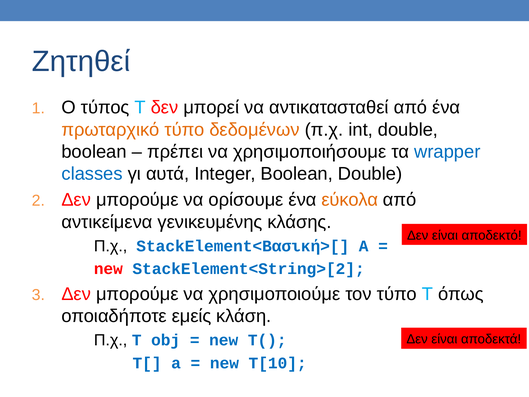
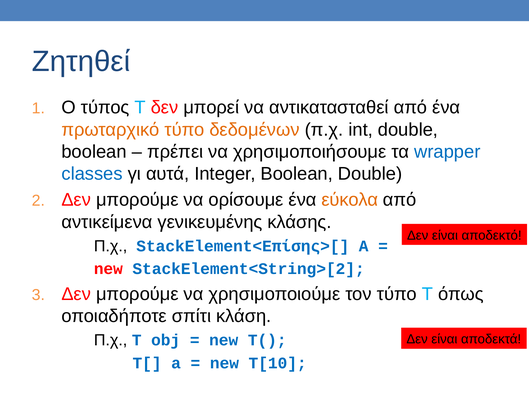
StackElement<Βασική>[: StackElement<Βασική>[ -> StackElement<Επίσης>[
εμείς: εμείς -> σπίτι
